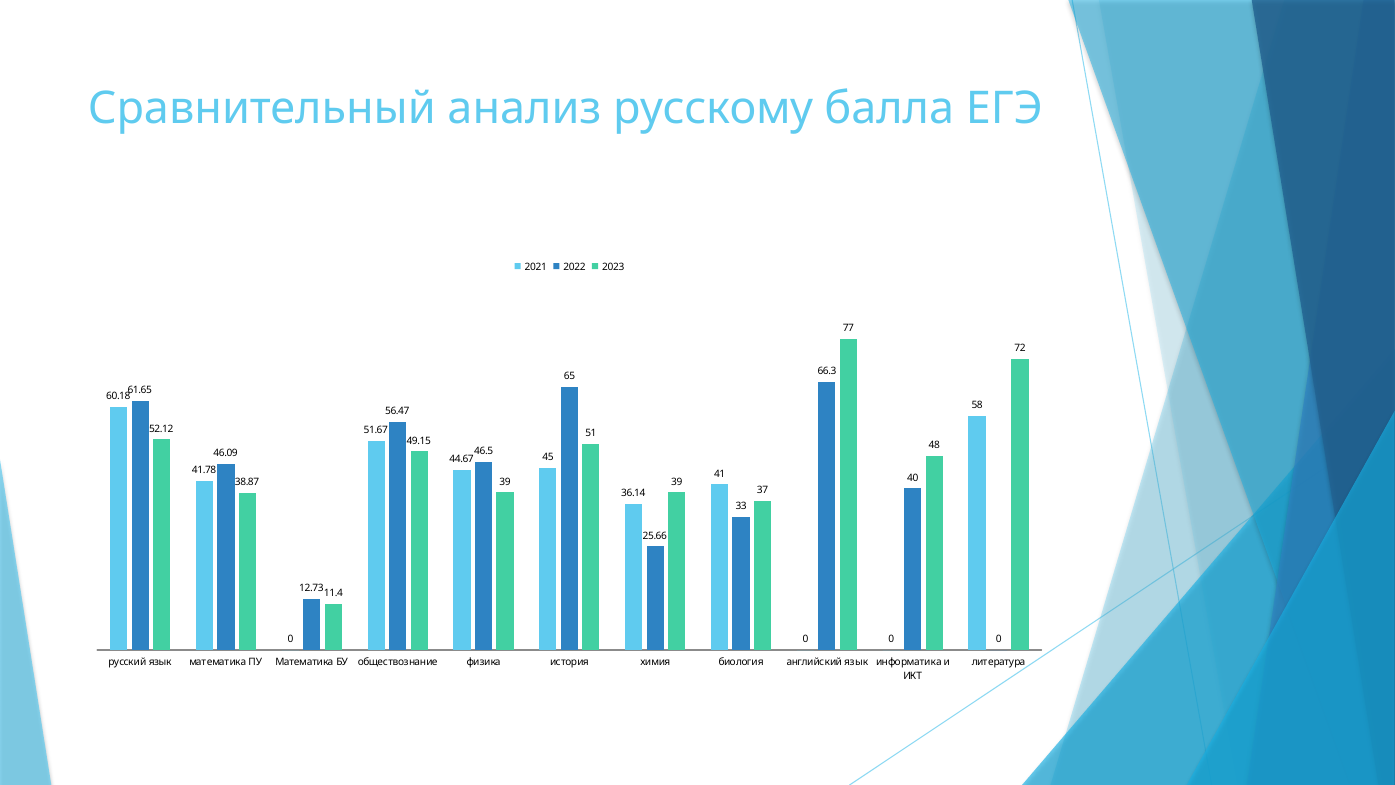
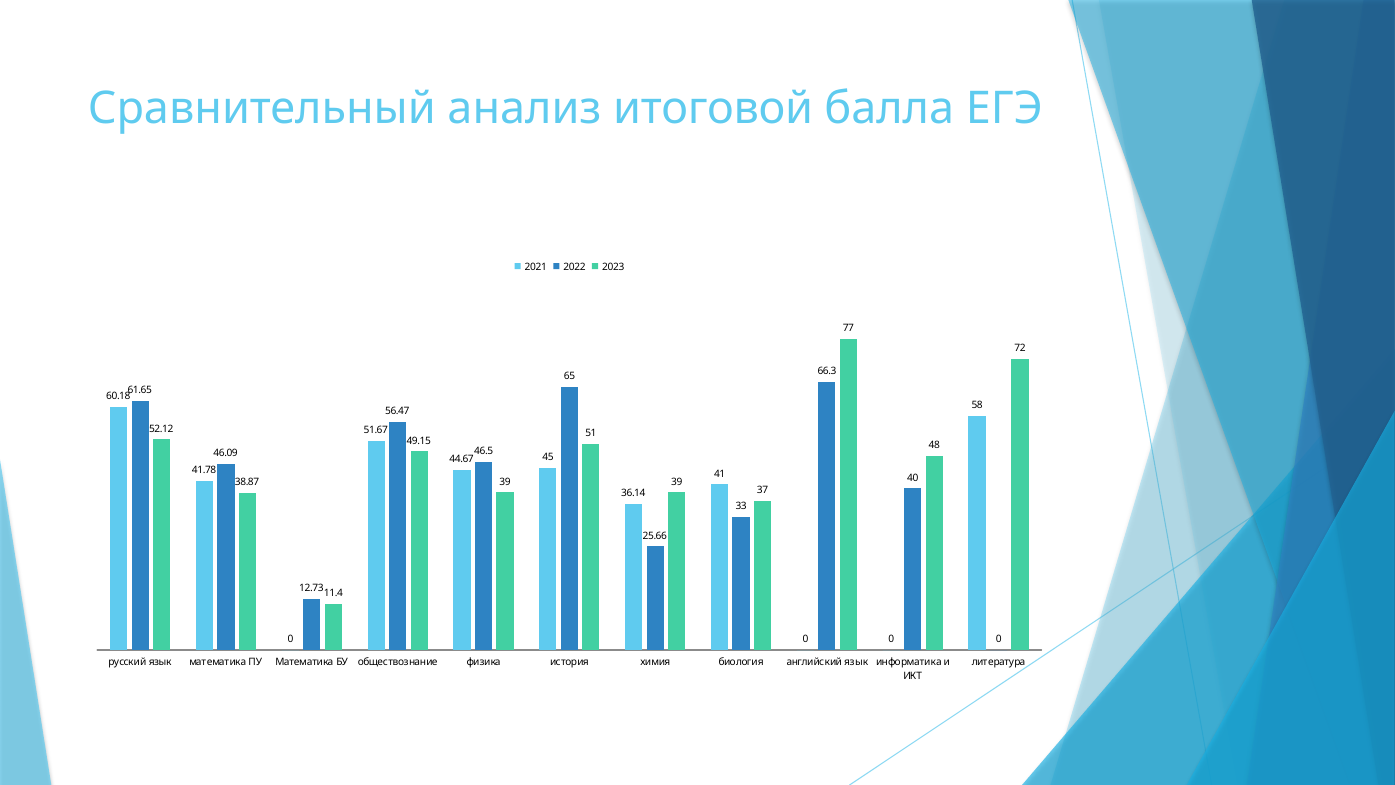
русскому: русскому -> итоговой
